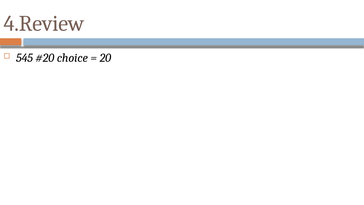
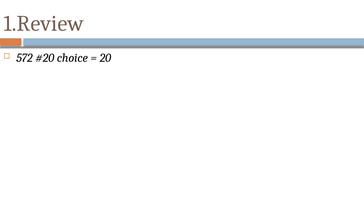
4.Review: 4.Review -> 1.Review
545: 545 -> 572
